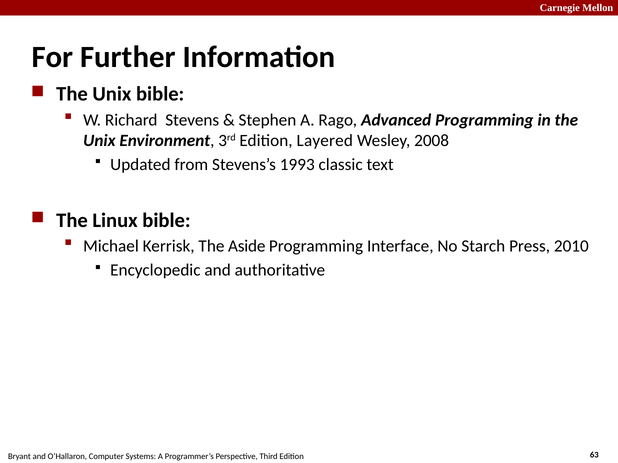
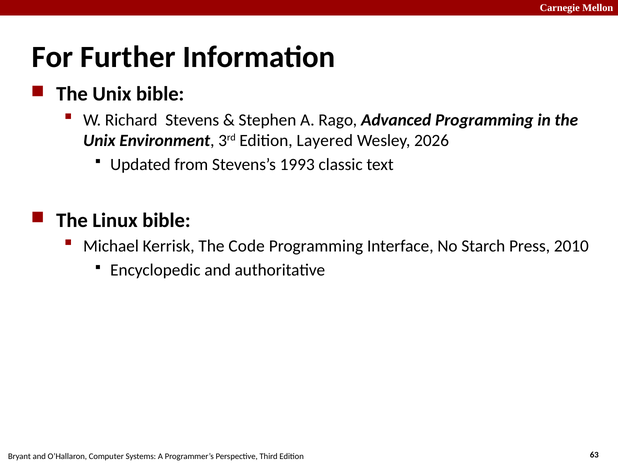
2008: 2008 -> 2026
Aside: Aside -> Code
